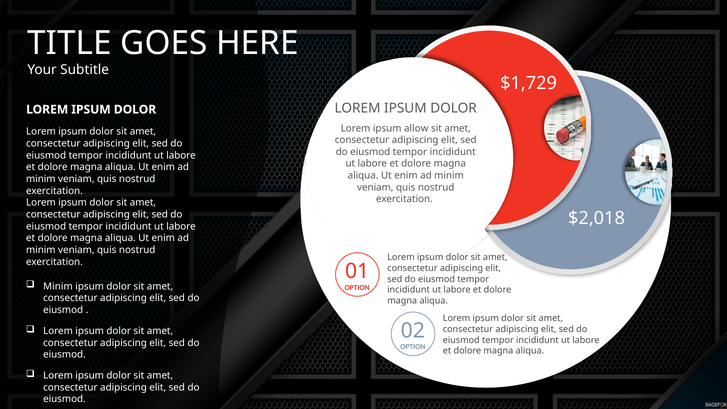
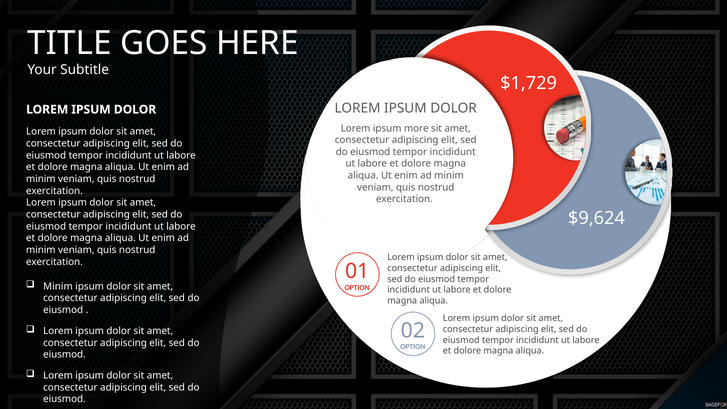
allow: allow -> more
$2,018: $2,018 -> $9,624
